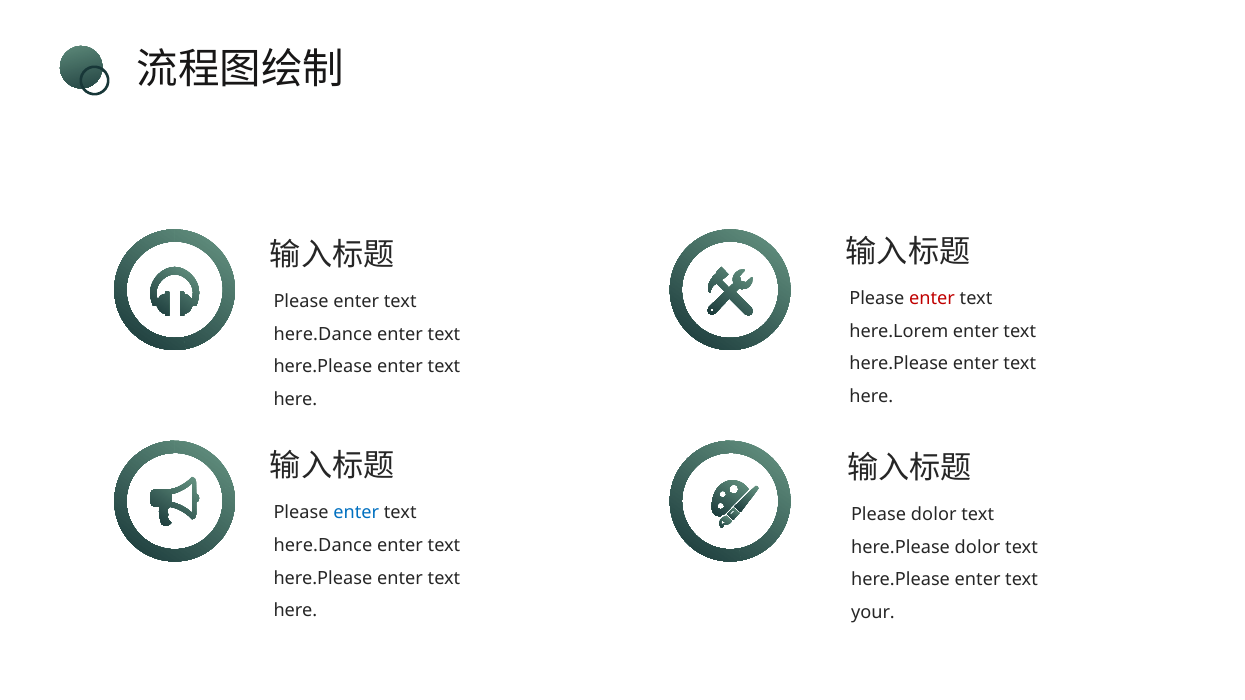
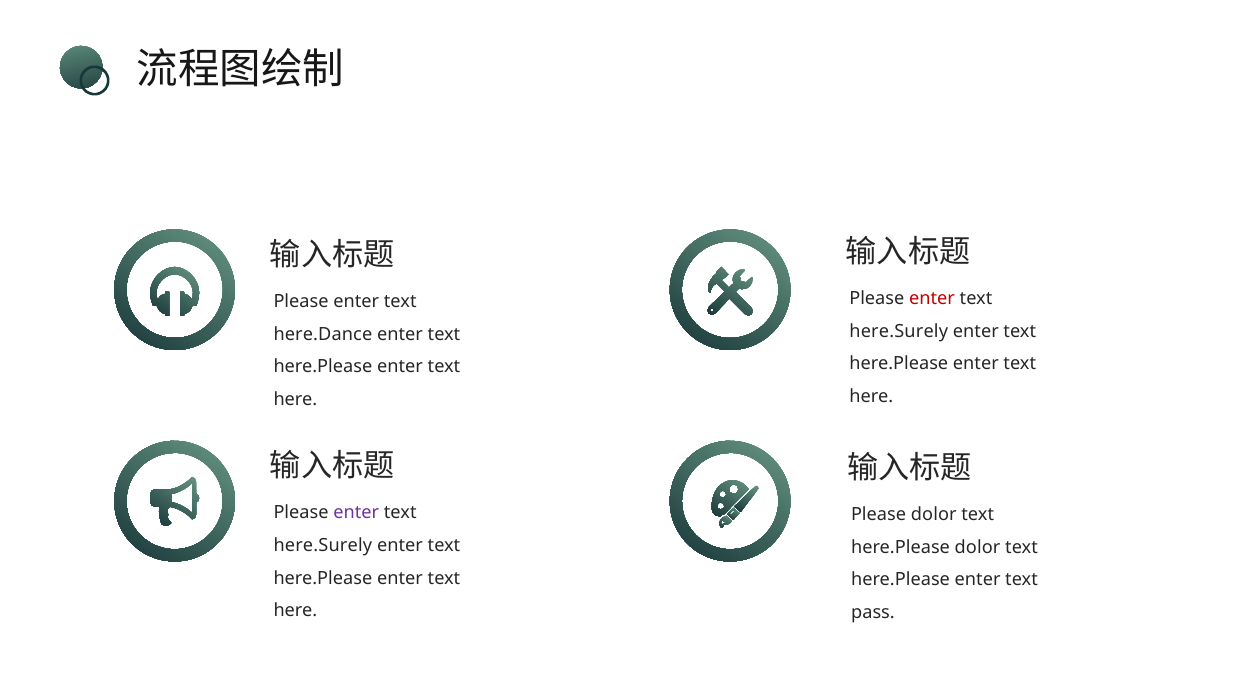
here.Lorem at (899, 331): here.Lorem -> here.Surely
enter at (356, 513) colour: blue -> purple
here.Dance at (323, 546): here.Dance -> here.Surely
your: your -> pass
